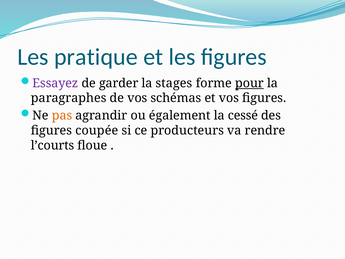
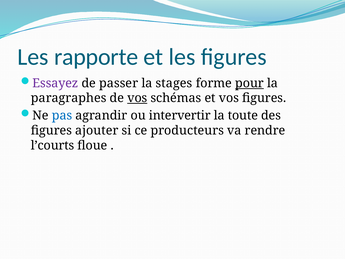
pratique: pratique -> rapporte
garder: garder -> passer
vos at (137, 98) underline: none -> present
pas colour: orange -> blue
également: également -> intervertir
cessé: cessé -> toute
coupée: coupée -> ajouter
